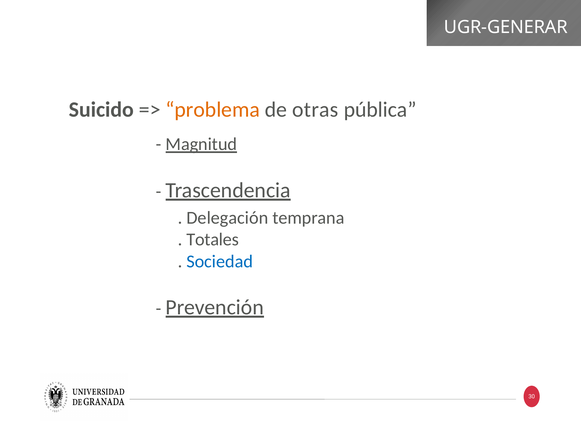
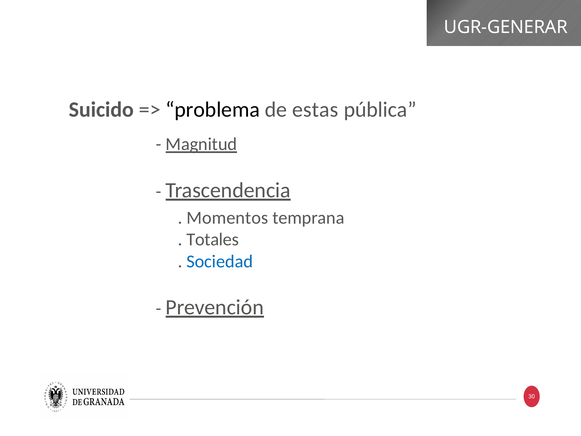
problema colour: orange -> black
otras: otras -> estas
Delegación: Delegación -> Momentos
